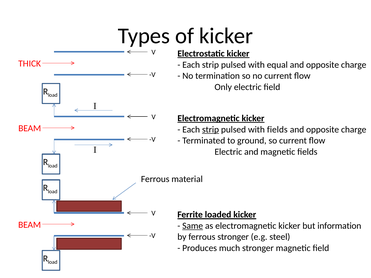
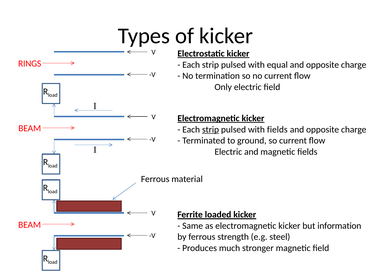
THICK: THICK -> RINGS
Same underline: present -> none
ferrous stronger: stronger -> strength
